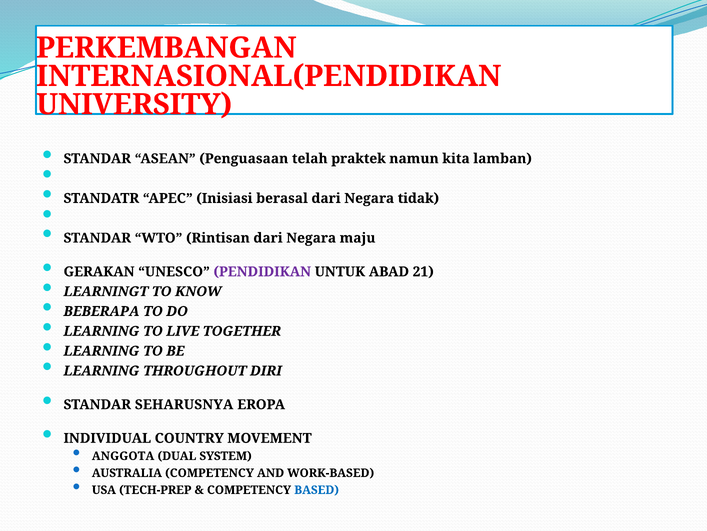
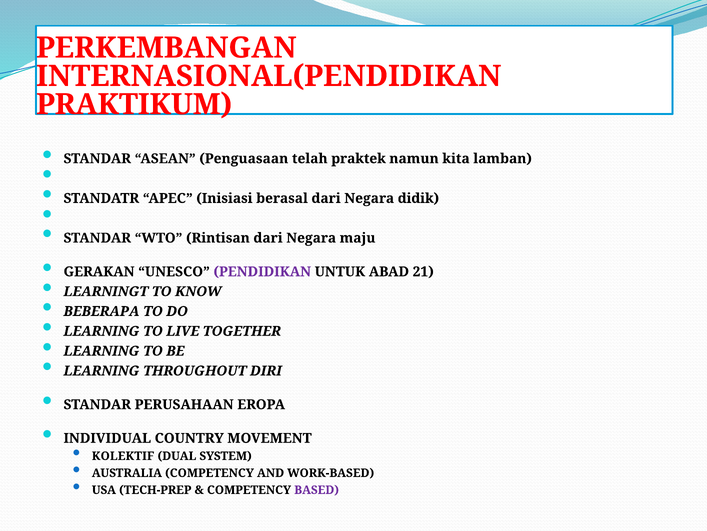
UNIVERSITY: UNIVERSITY -> PRAKTIKUM
tidak: tidak -> didik
SEHARUSNYA: SEHARUSNYA -> PERUSAHAAN
ANGGOTA: ANGGOTA -> KOLEKTIF
BASED colour: blue -> purple
